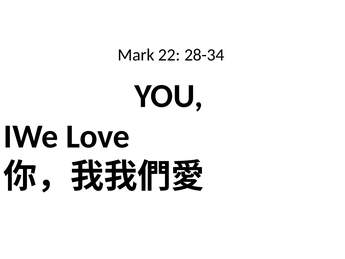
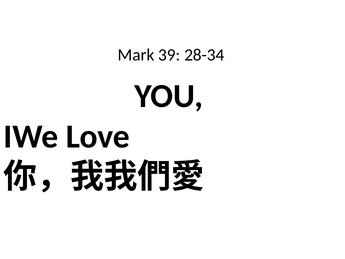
22: 22 -> 39
